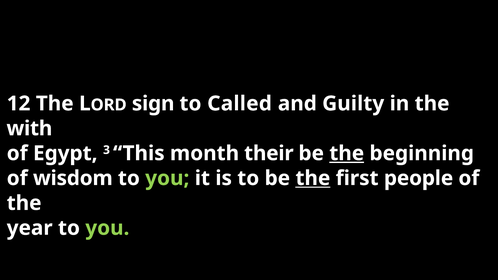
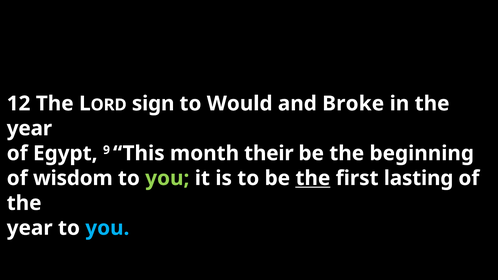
Called: Called -> Would
Guilty: Guilty -> Broke
with at (29, 129): with -> year
3: 3 -> 9
the at (347, 153) underline: present -> none
people: people -> lasting
you at (107, 228) colour: light green -> light blue
